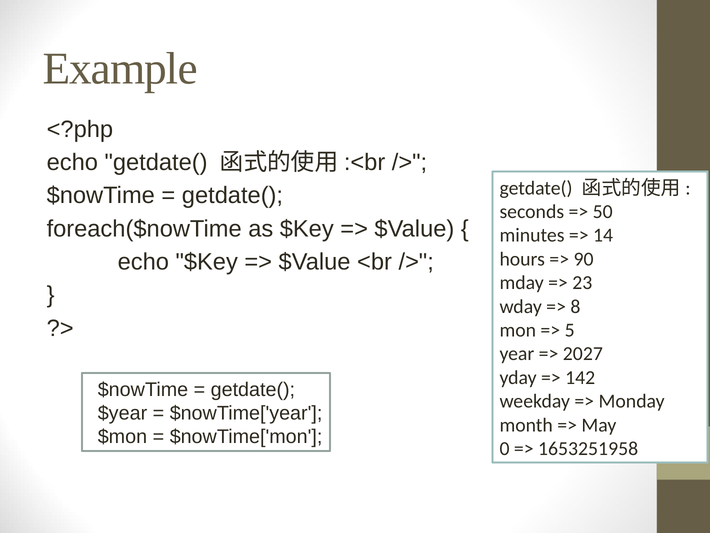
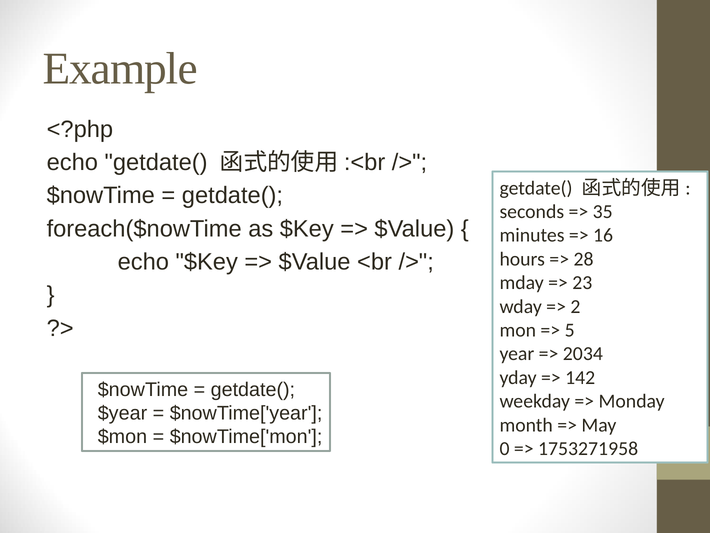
50: 50 -> 35
14: 14 -> 16
90: 90 -> 28
8: 8 -> 2
2027: 2027 -> 2034
1653251958: 1653251958 -> 1753271958
